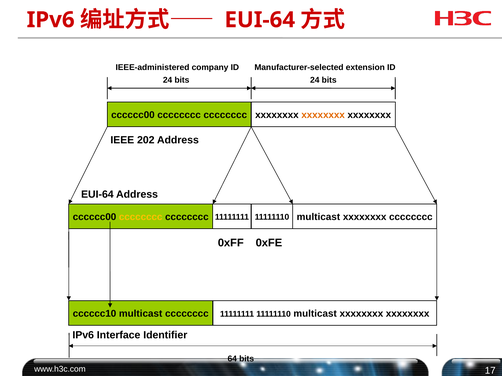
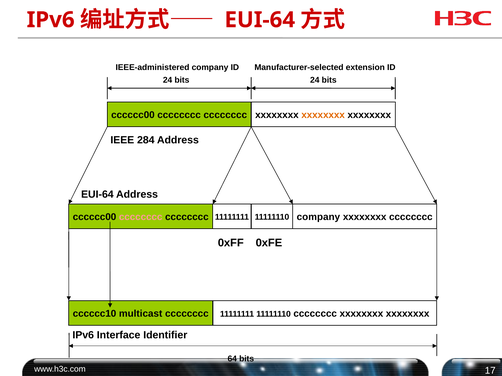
202: 202 -> 284
cccccccc at (141, 217) colour: yellow -> pink
cccccccc multicast: multicast -> company
11111110 multicast: multicast -> cccccccc
